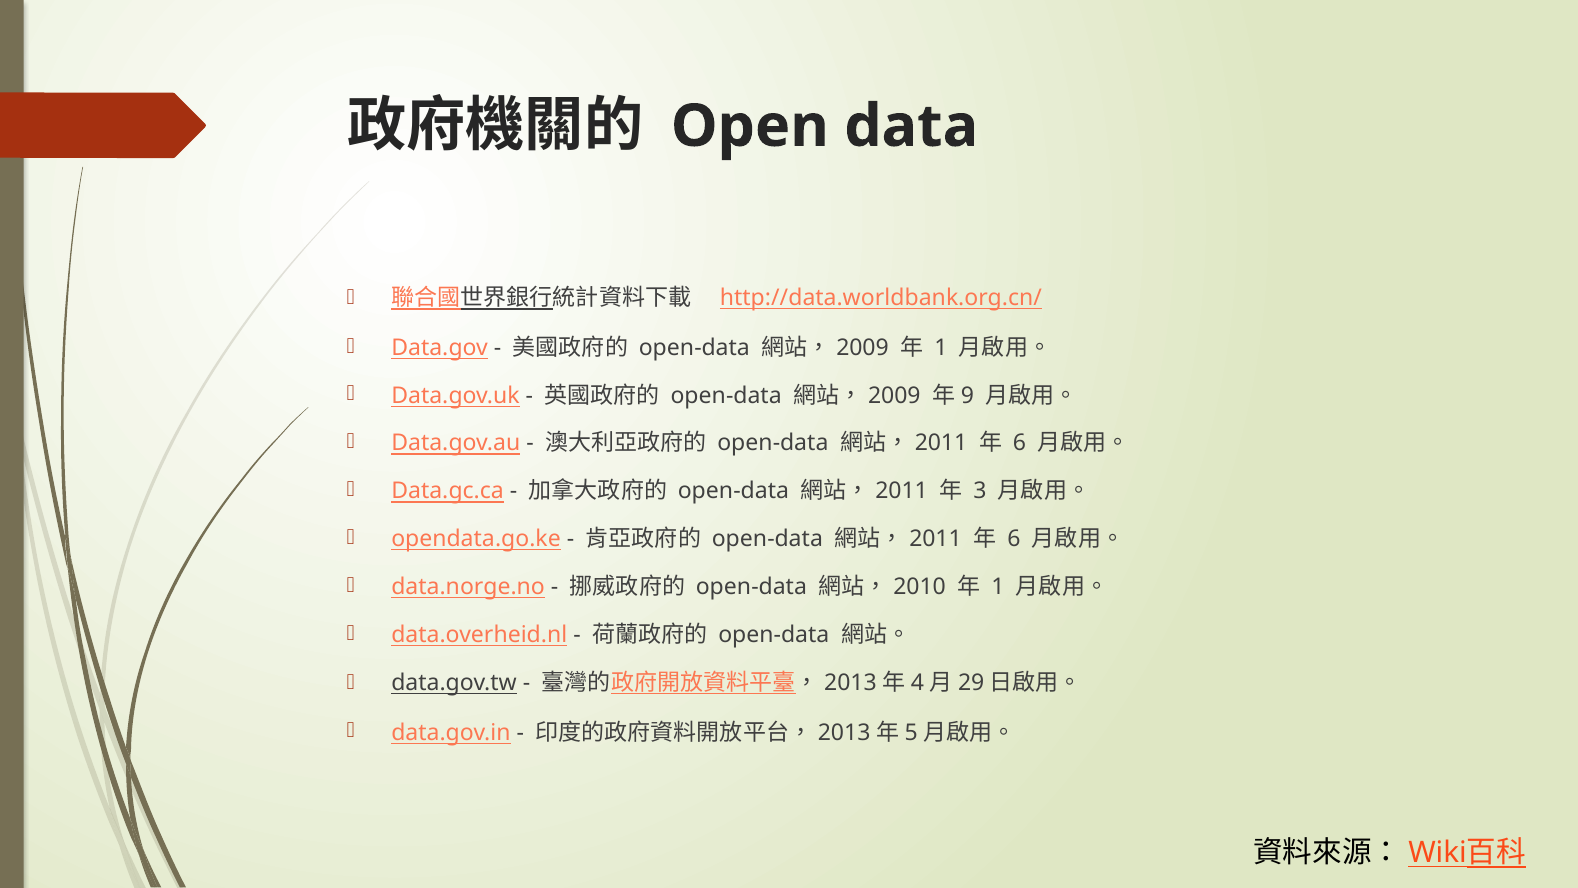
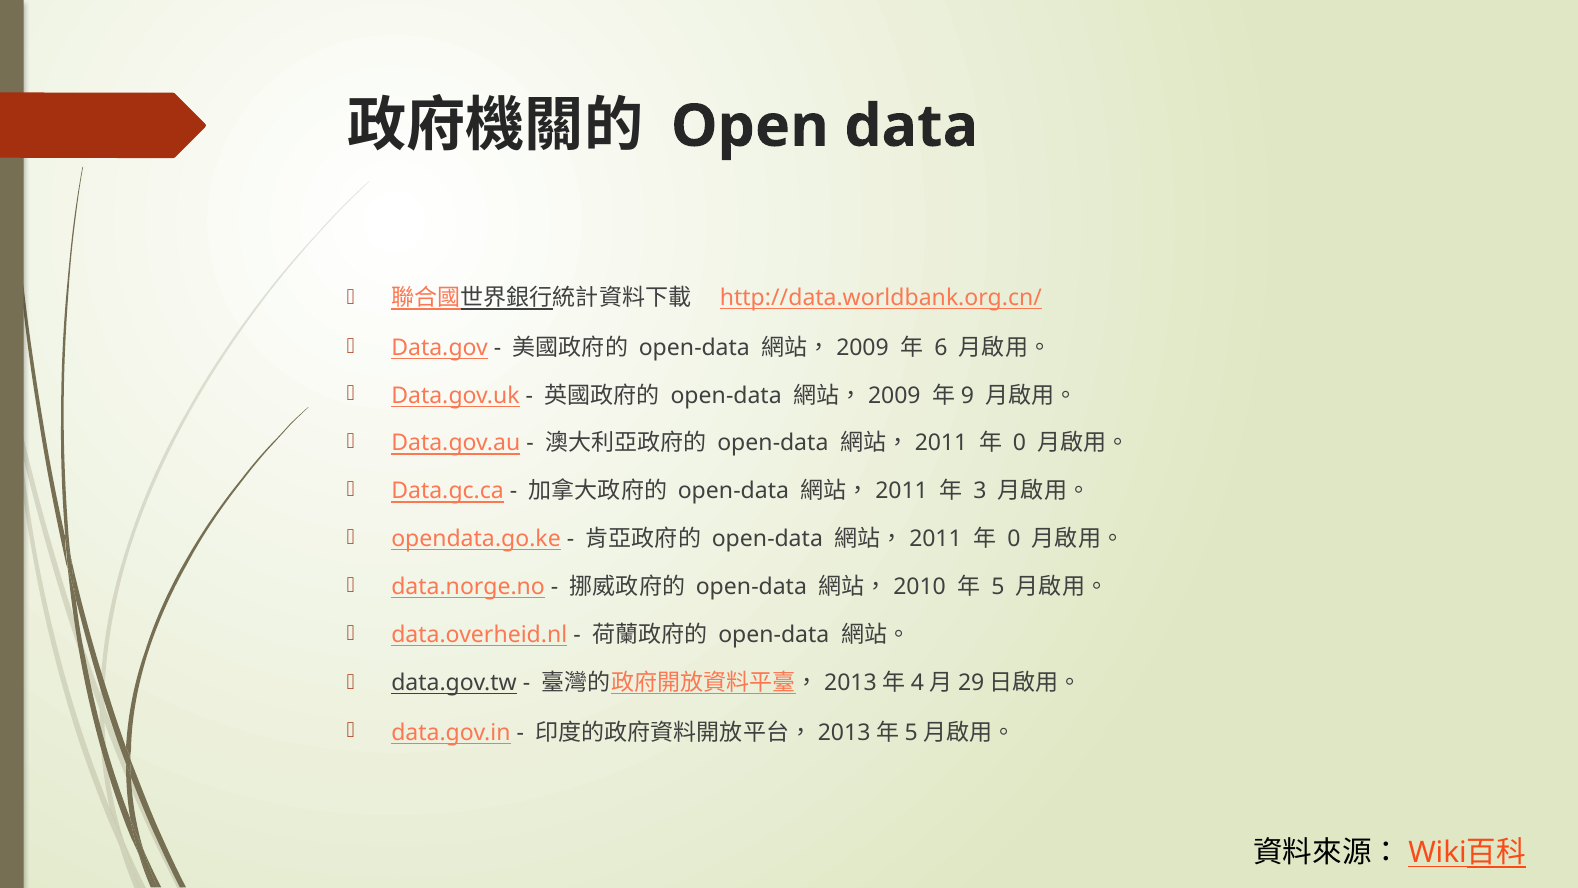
1 at (941, 347): 1 -> 6
6 at (1019, 443): 6 -> 0
6 at (1014, 539): 6 -> 0
1 at (998, 587): 1 -> 5
